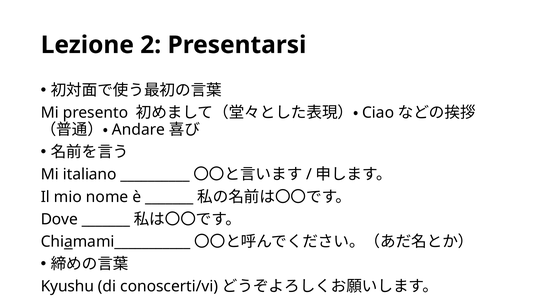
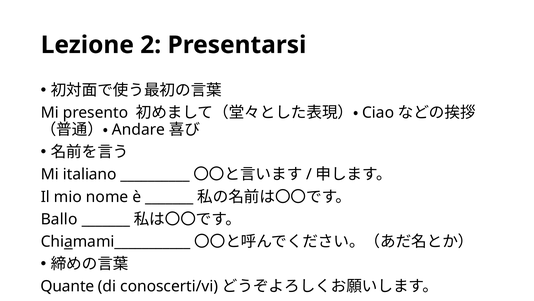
Dove: Dove -> Ballo
Kyushu: Kyushu -> Quante
